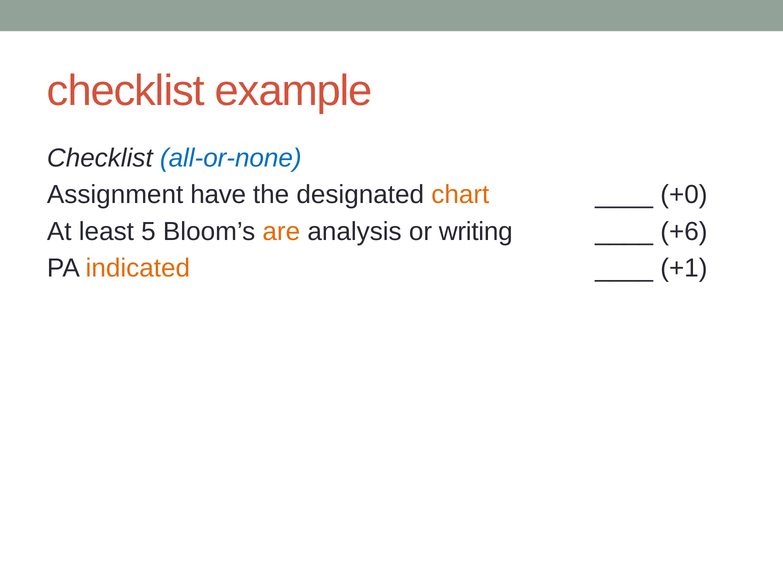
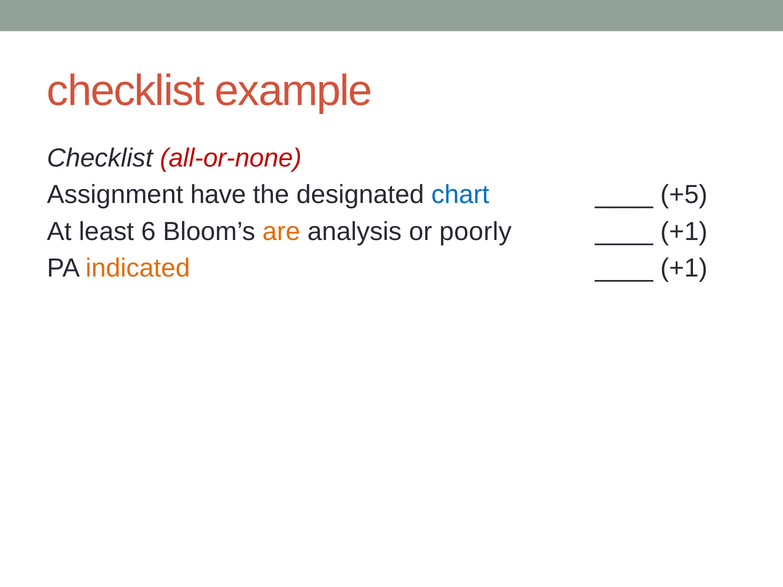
all-or-none colour: blue -> red
chart colour: orange -> blue
+0: +0 -> +5
5: 5 -> 6
writing: writing -> poorly
+6 at (684, 231): +6 -> +1
